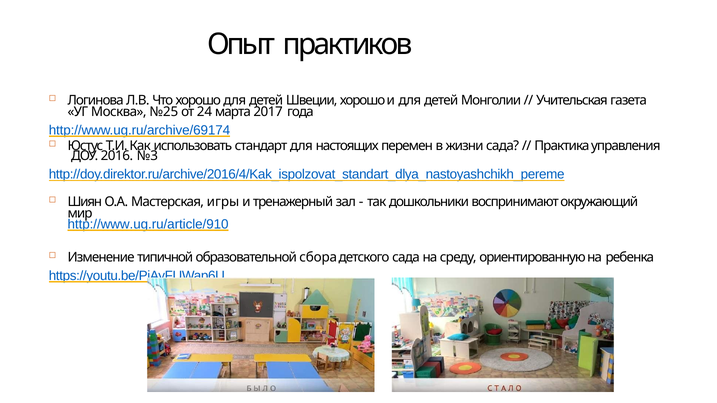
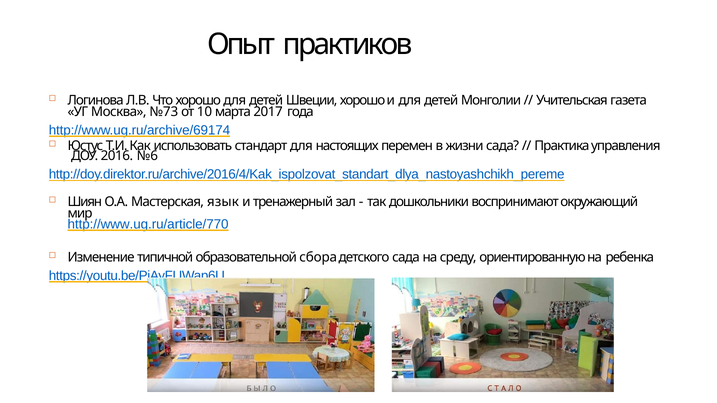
№25: №25 -> №73
24: 24 -> 10
№3: №3 -> №6
игры: игры -> язык
http://www.ug.ru/article/910: http://www.ug.ru/article/910 -> http://www.ug.ru/article/770
